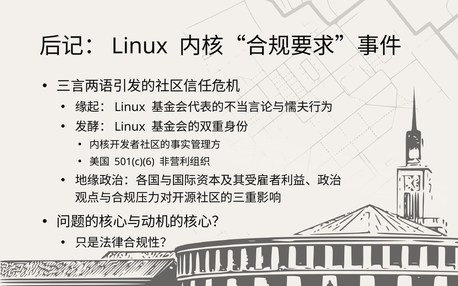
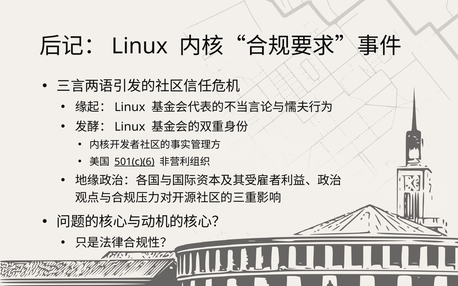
501(c)(6 underline: none -> present
